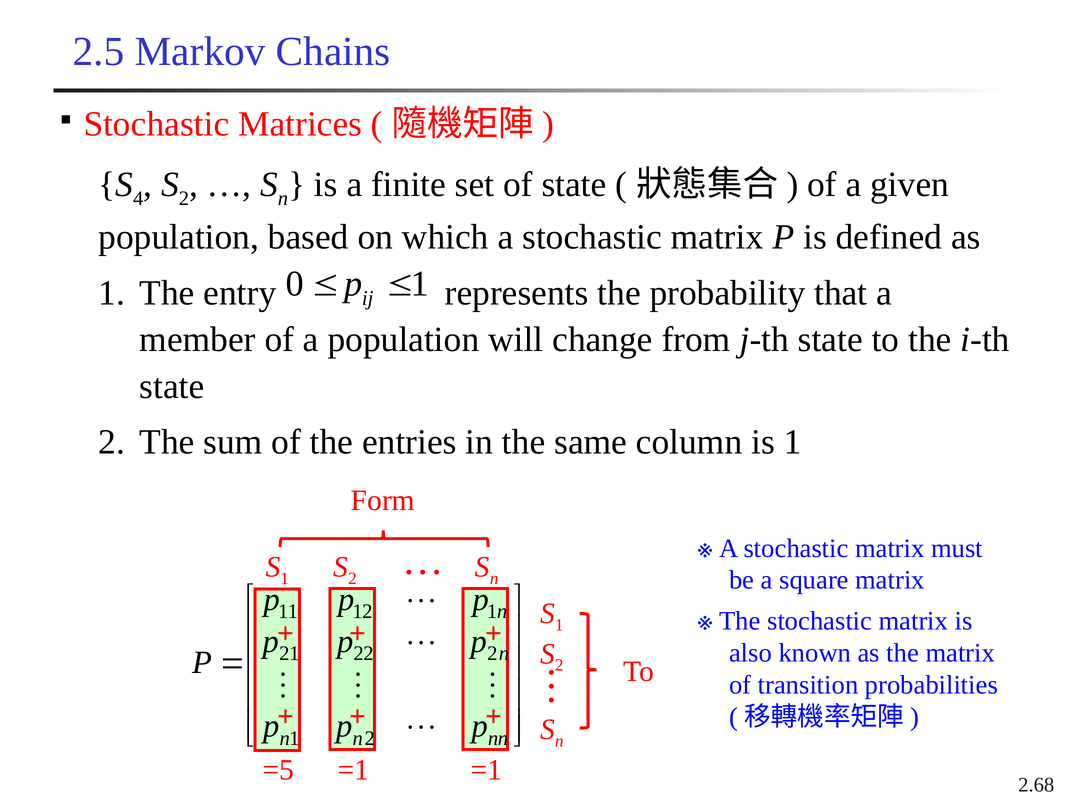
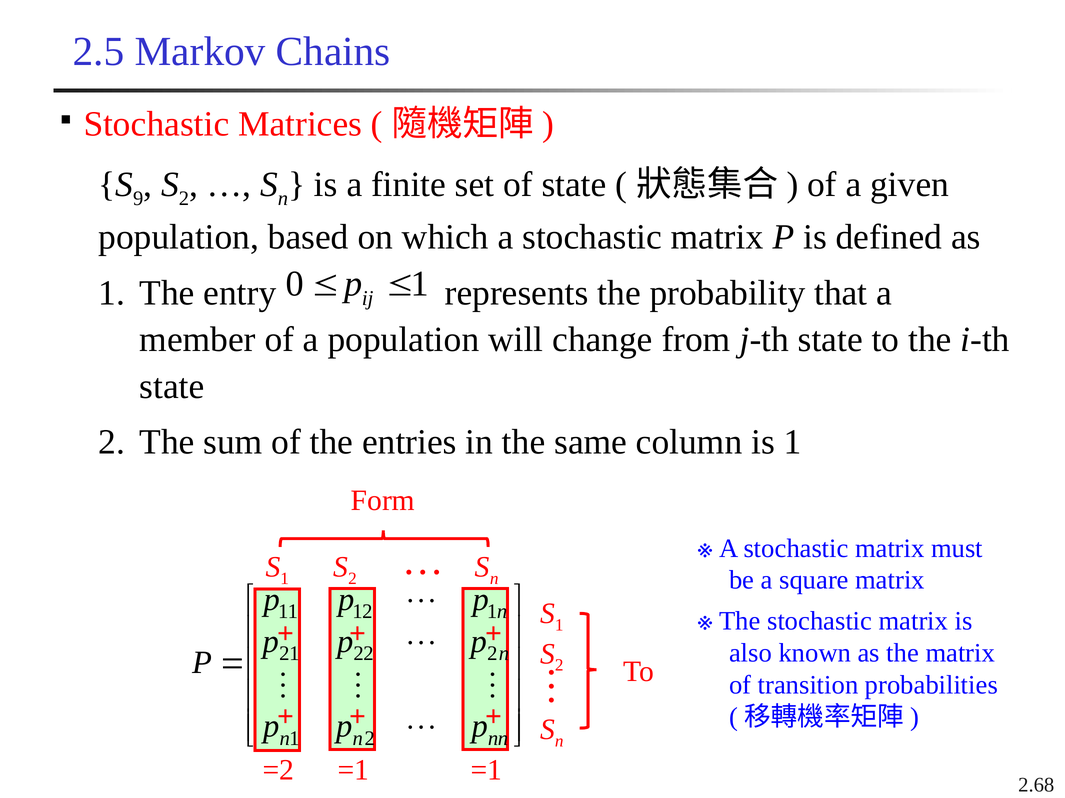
4: 4 -> 9
=5: =5 -> =2
